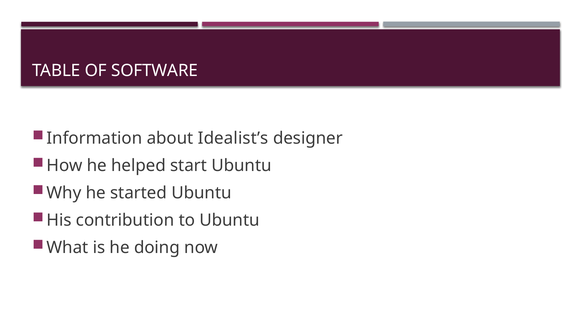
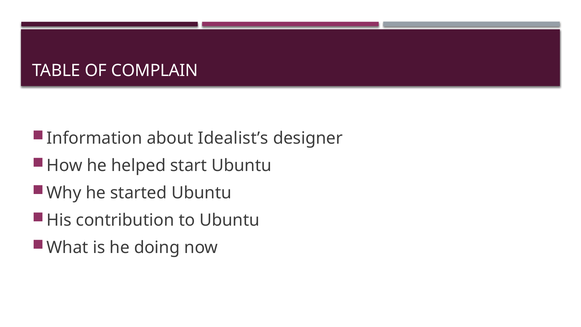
SOFTWARE: SOFTWARE -> COMPLAIN
